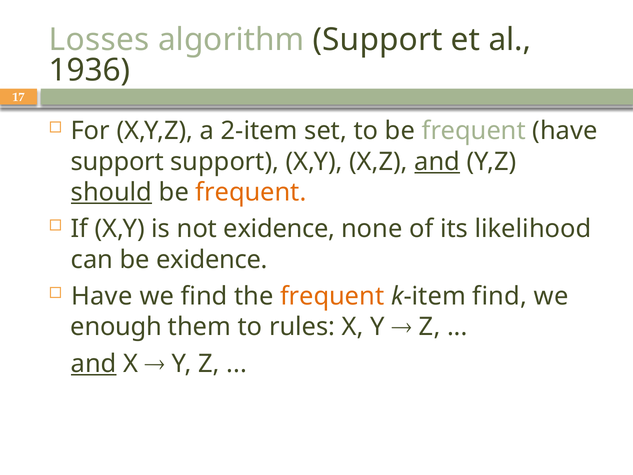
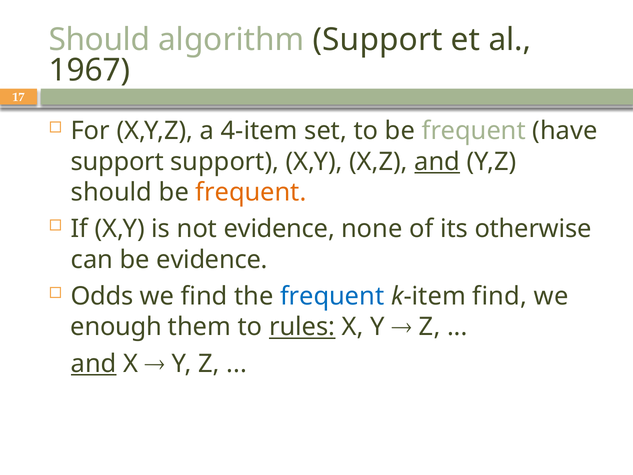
Losses at (99, 40): Losses -> Should
1936: 1936 -> 1967
2-item: 2-item -> 4-item
should at (111, 192) underline: present -> none
not exidence: exidence -> evidence
likelihood: likelihood -> otherwise
be exidence: exidence -> evidence
Have at (102, 296): Have -> Odds
frequent at (332, 296) colour: orange -> blue
rules underline: none -> present
